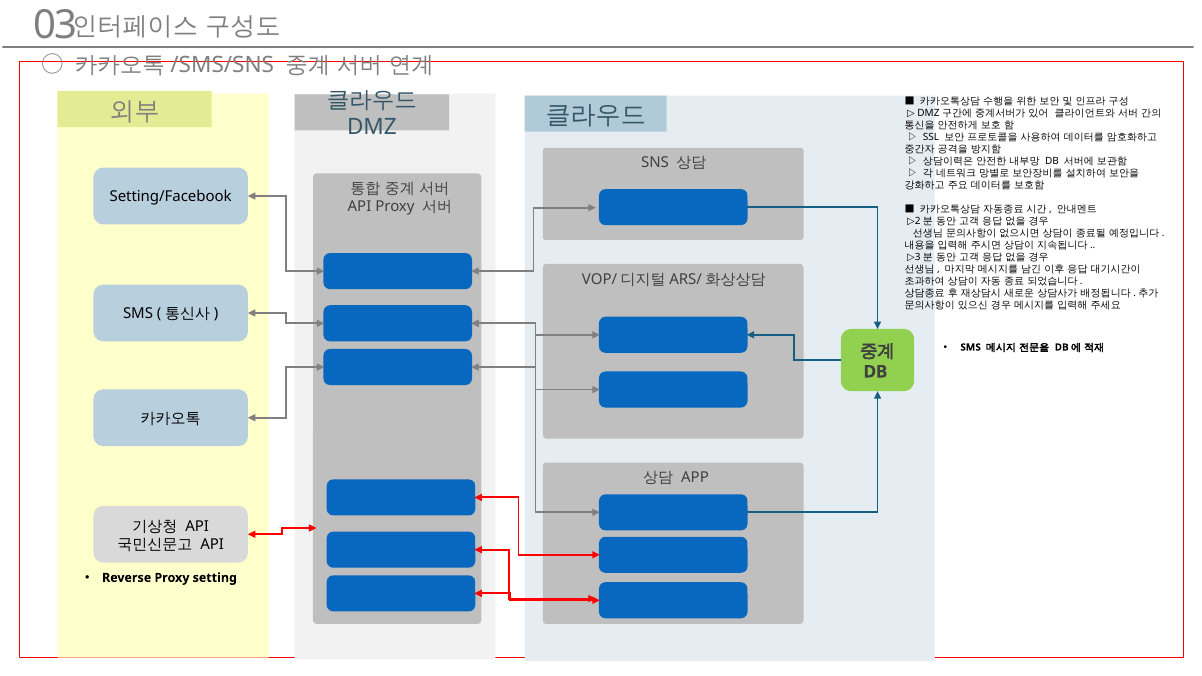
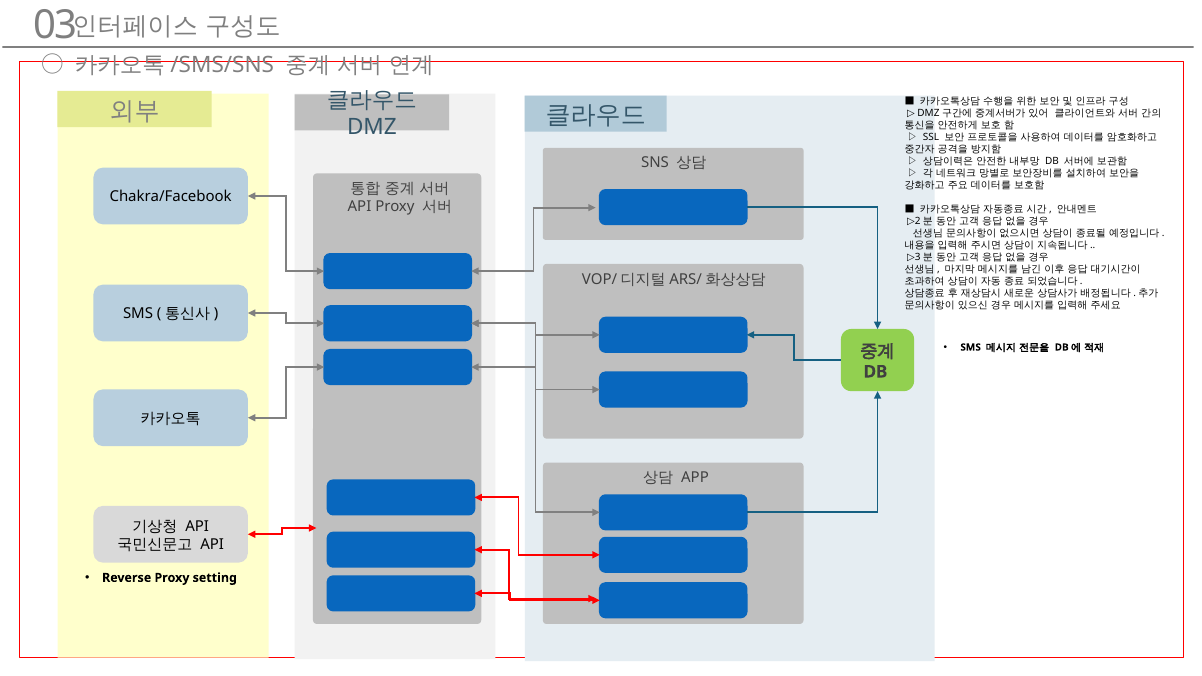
Setting/Facebook: Setting/Facebook -> Chakra/Facebook
